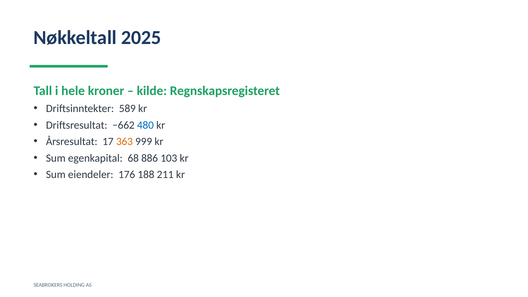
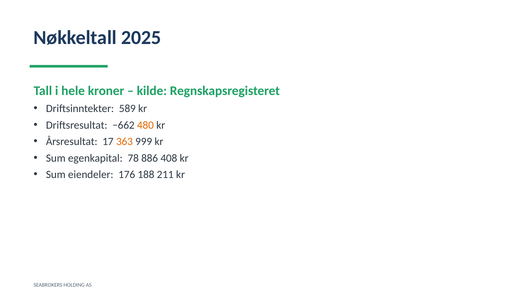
480 colour: blue -> orange
68: 68 -> 78
103: 103 -> 408
